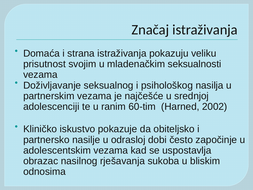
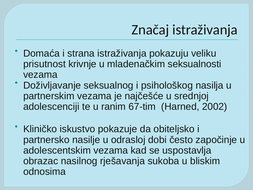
svojim: svojim -> krivnje
60-tim: 60-tim -> 67-tim
